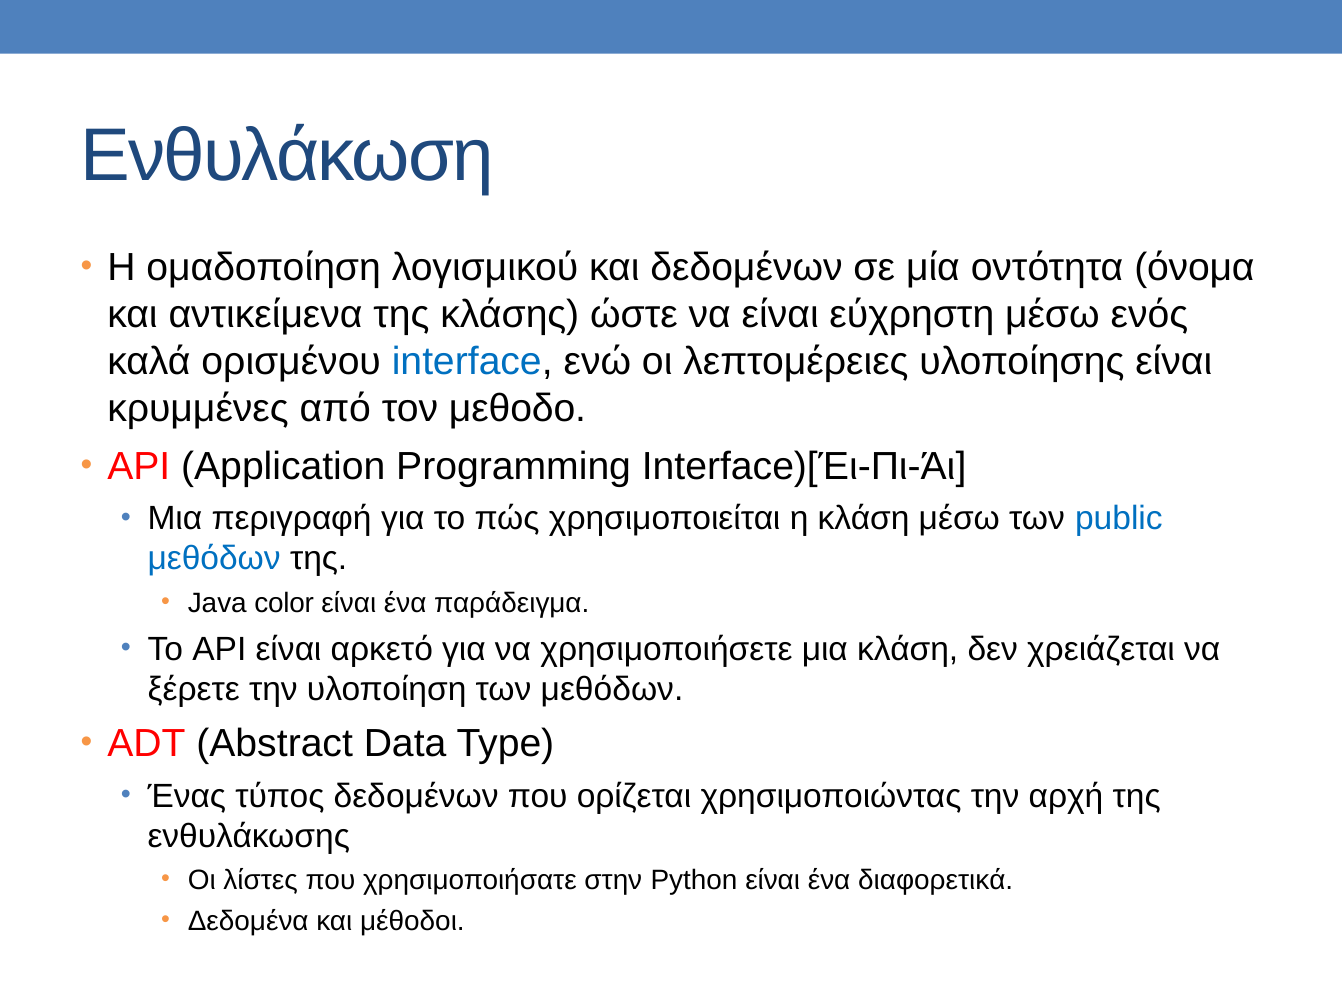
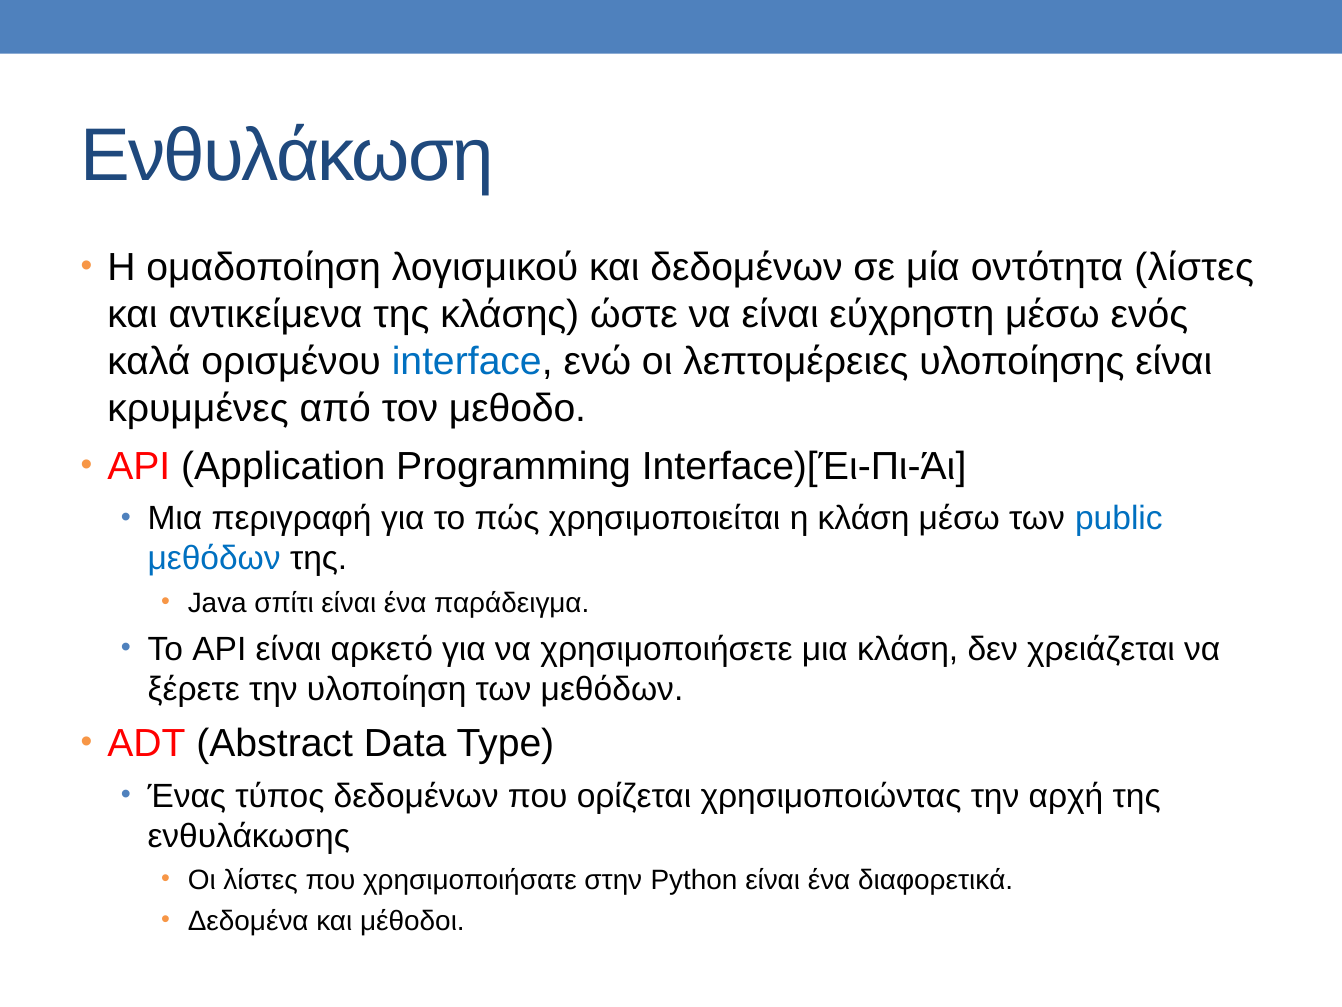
οντότητα όνομα: όνομα -> λίστες
color: color -> σπίτι
